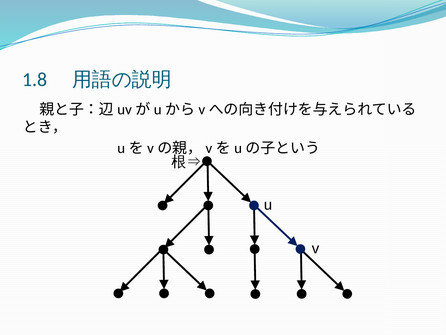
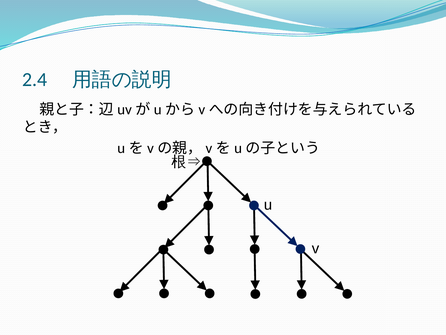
1.8: 1.8 -> 2.4
